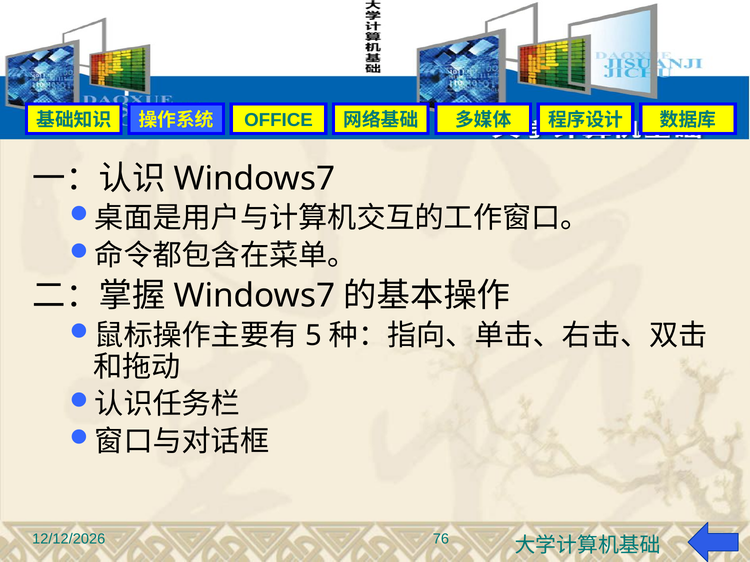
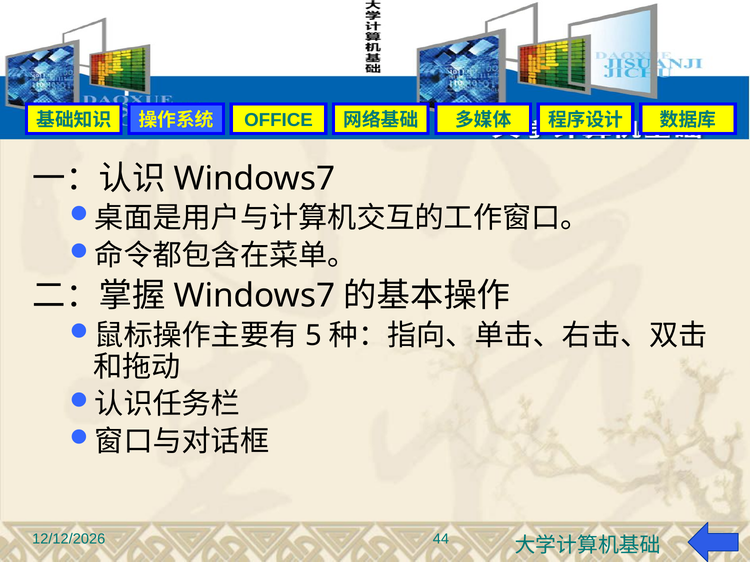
76: 76 -> 44
